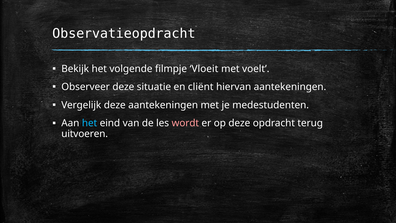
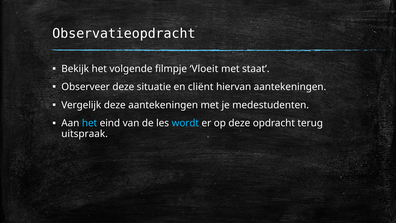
voelt: voelt -> staat
wordt colour: pink -> light blue
uitvoeren: uitvoeren -> uitspraak
